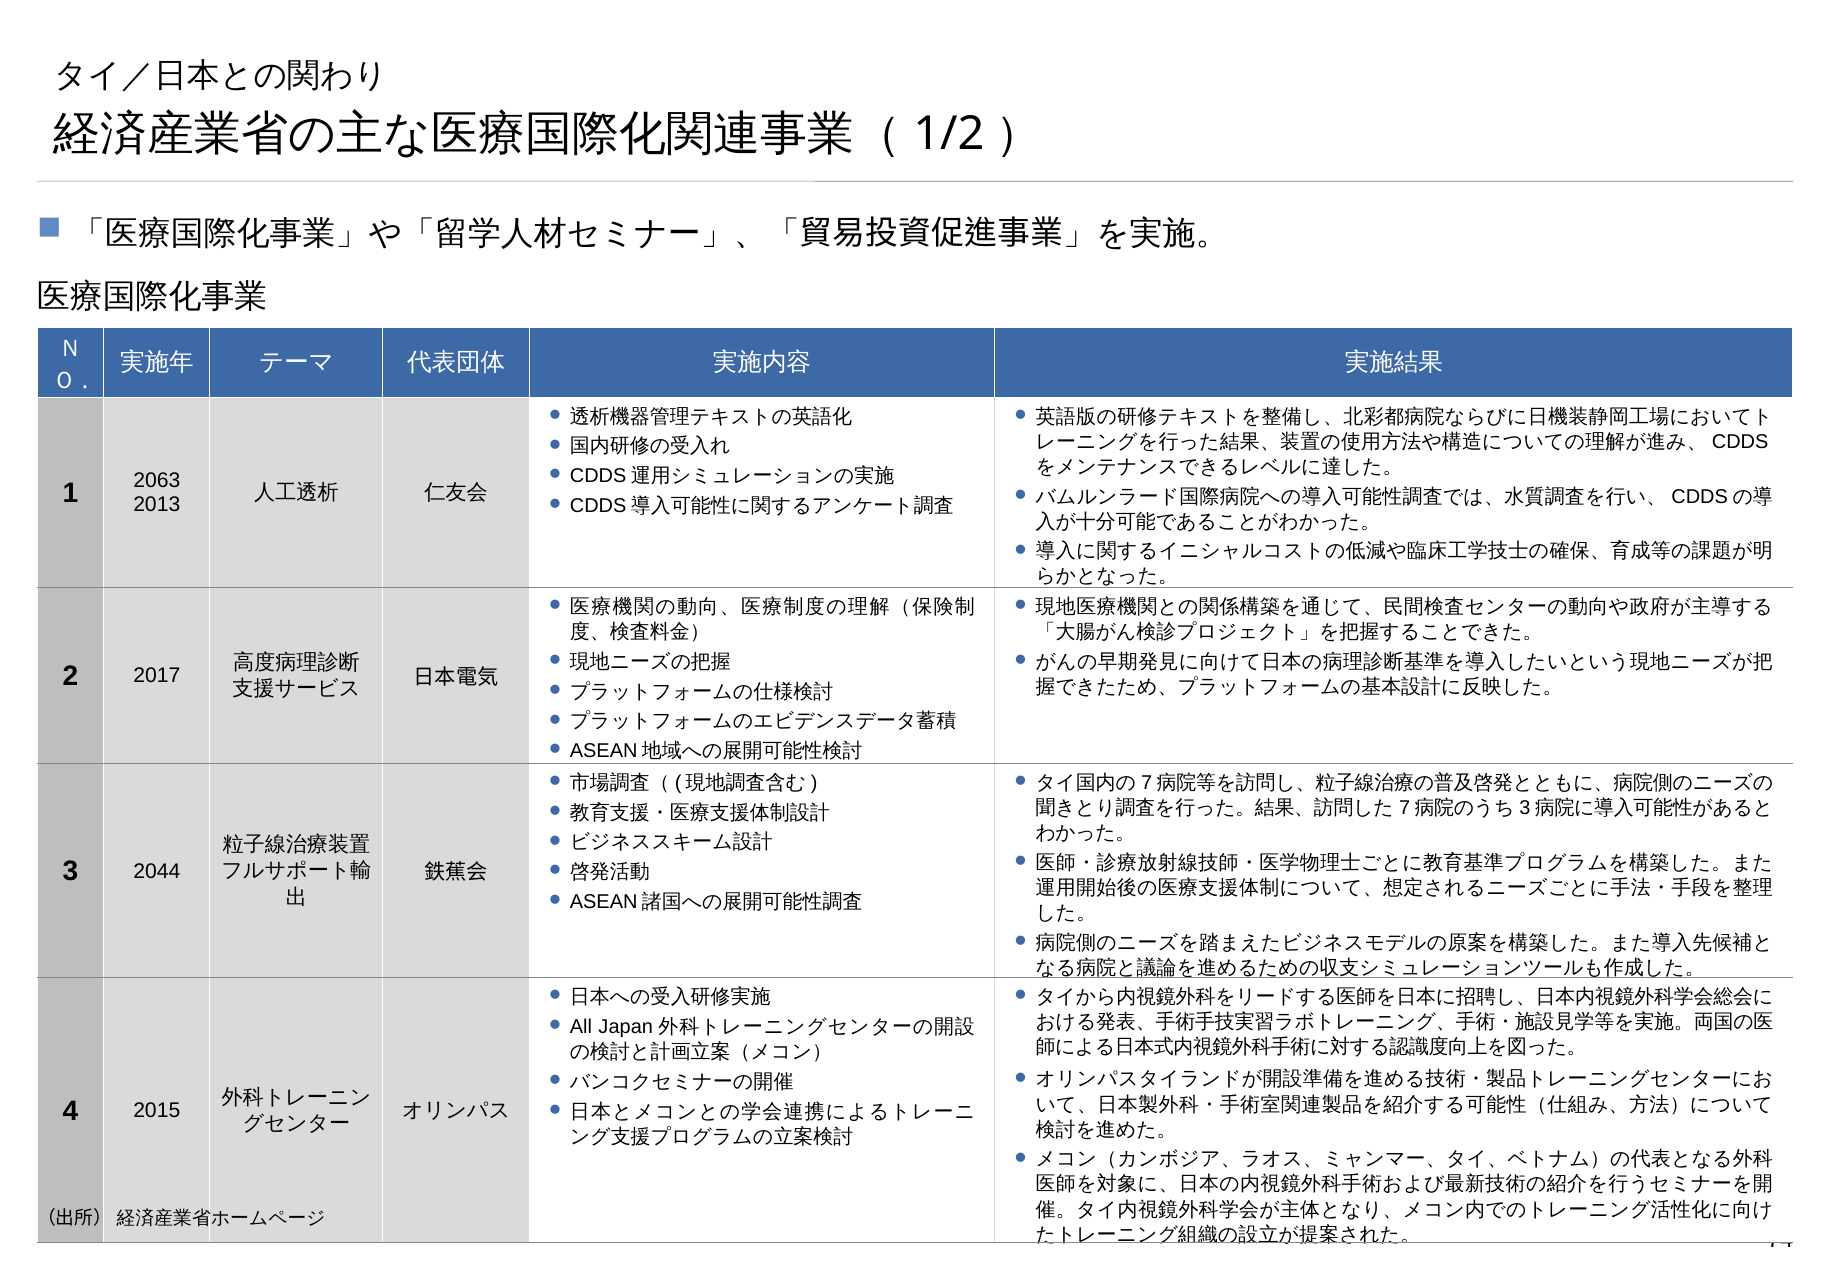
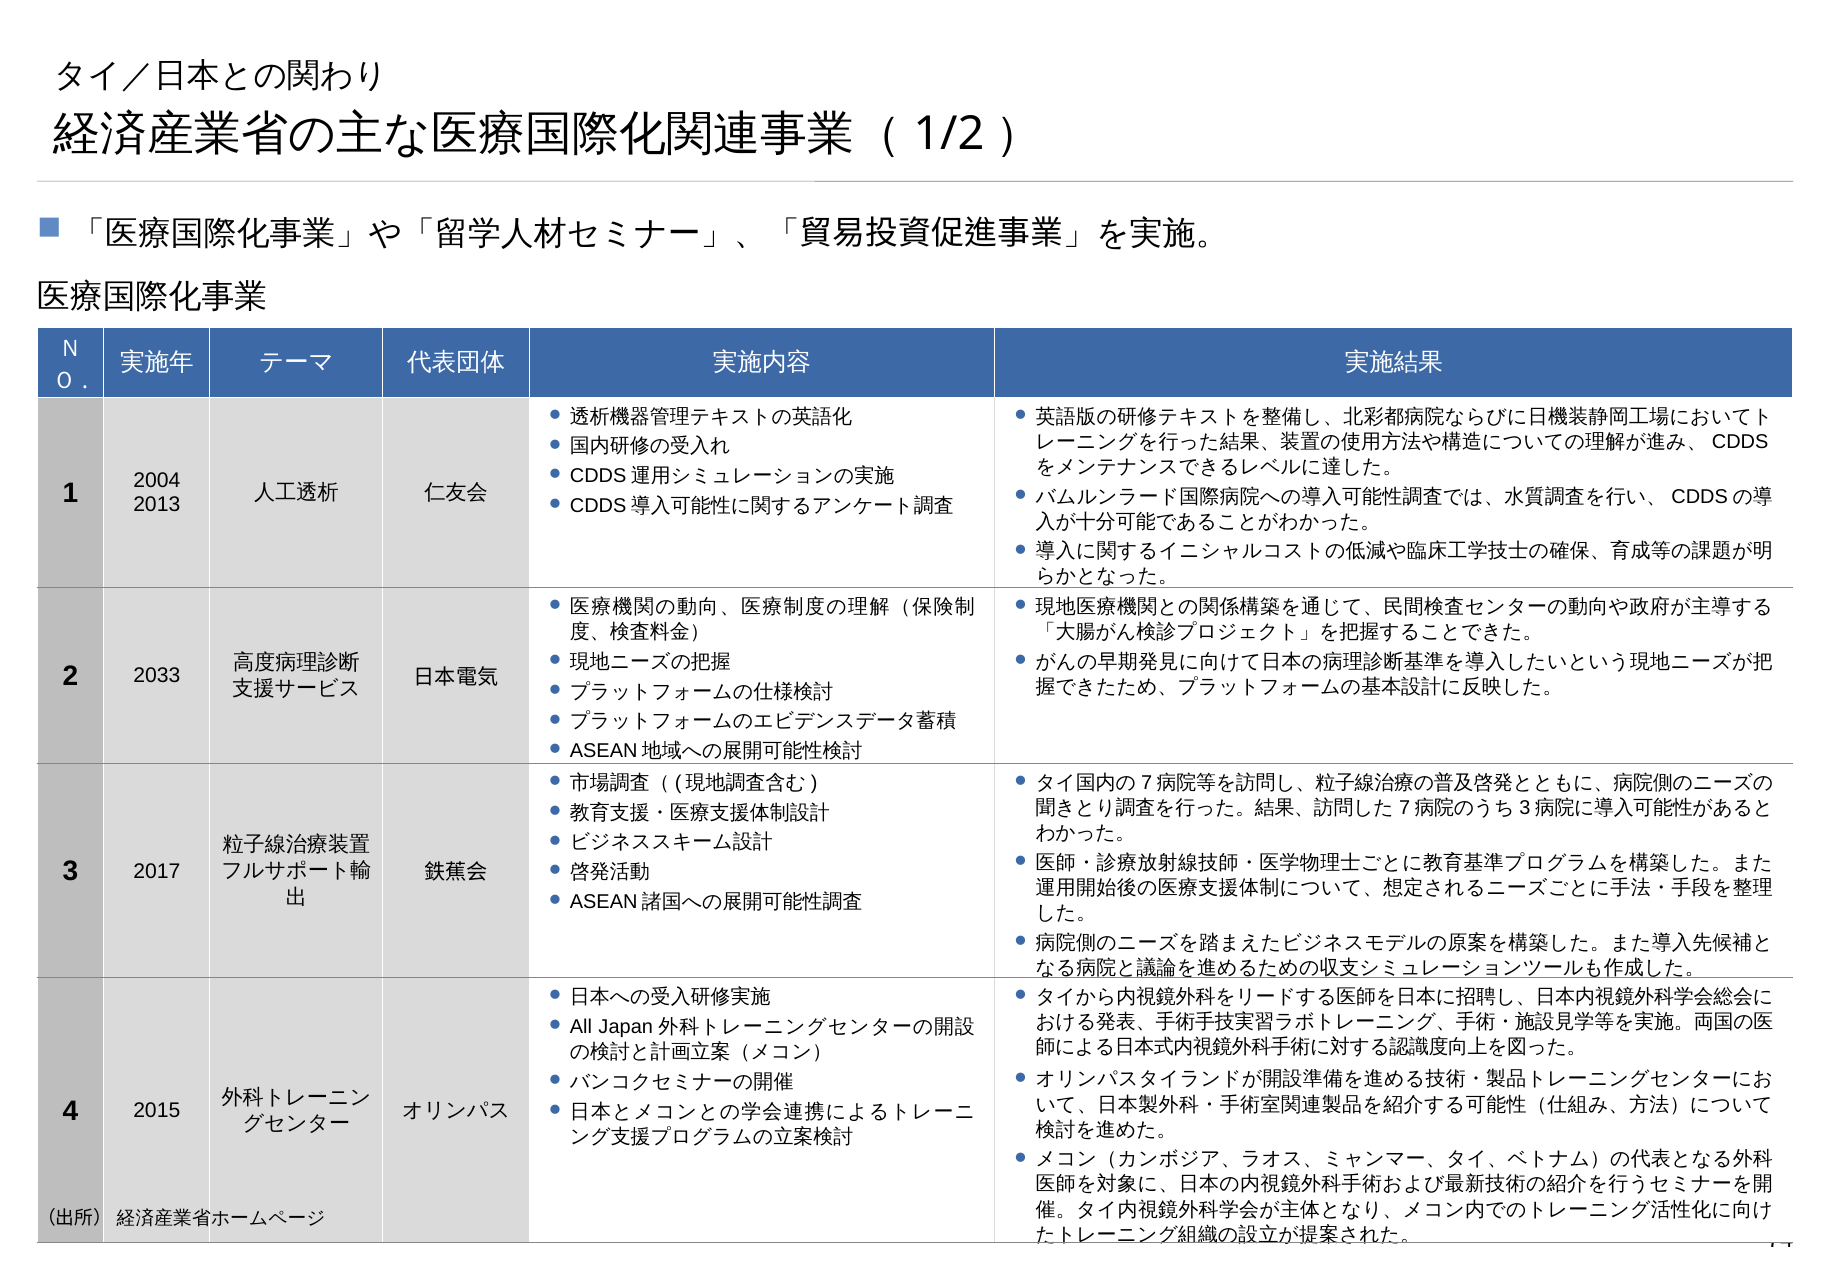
2063: 2063 -> 2004
2017: 2017 -> 2033
2044: 2044 -> 2017
